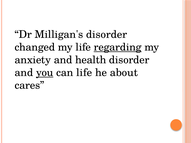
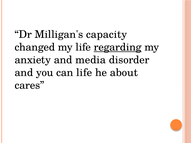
Milligan's disorder: disorder -> capacity
health: health -> media
you underline: present -> none
